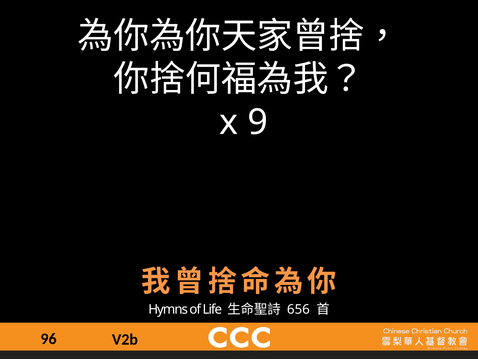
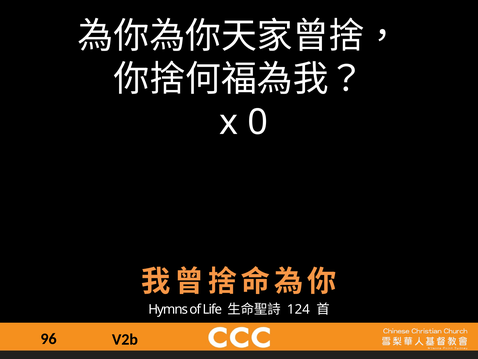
9: 9 -> 0
656: 656 -> 124
